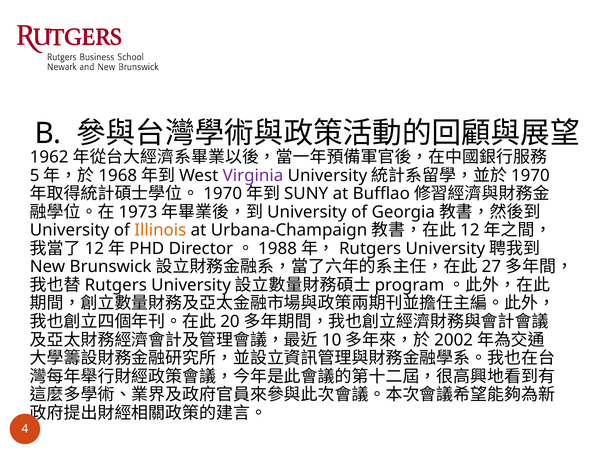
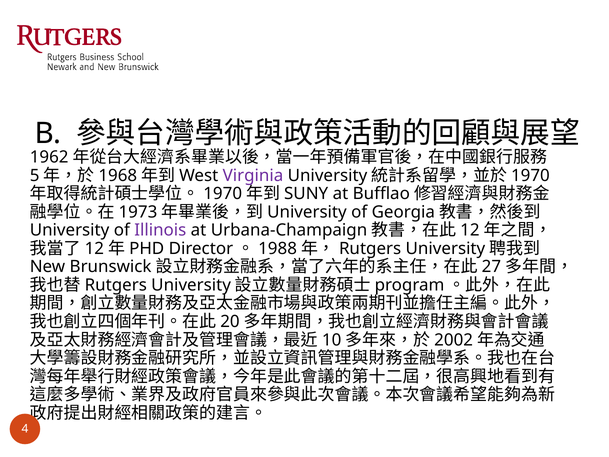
Illinois colour: orange -> purple
